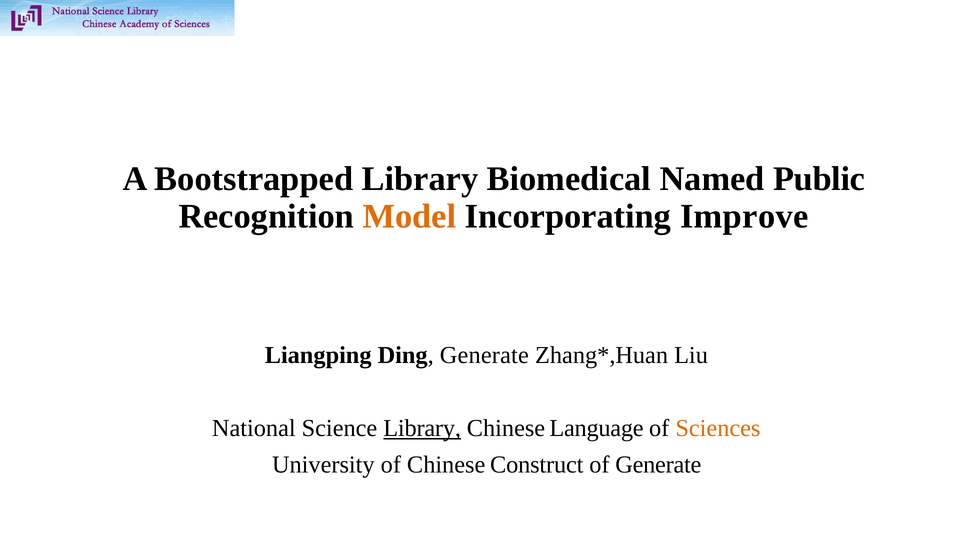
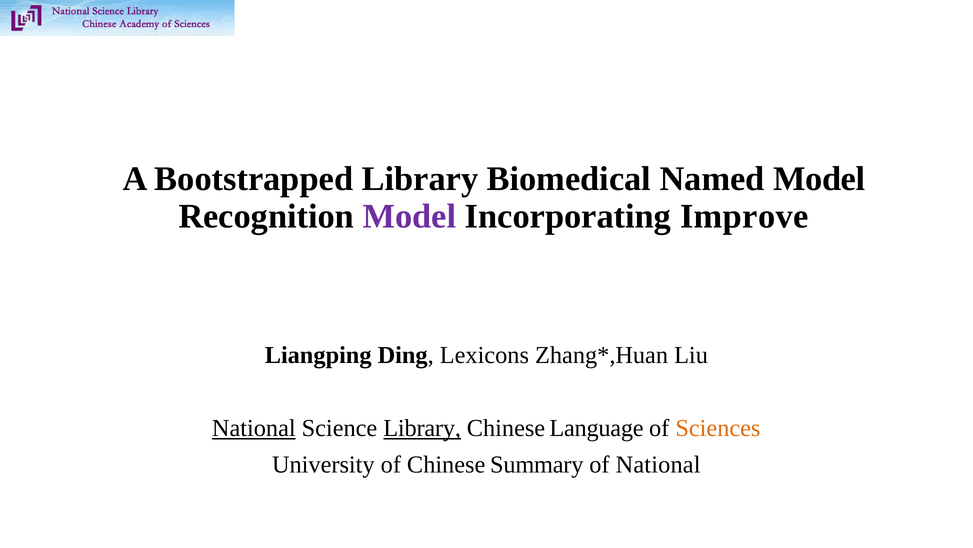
Named Public: Public -> Model
Model at (409, 216) colour: orange -> purple
Ding Generate: Generate -> Lexicons
National at (254, 428) underline: none -> present
Construct: Construct -> Summary
of Generate: Generate -> National
